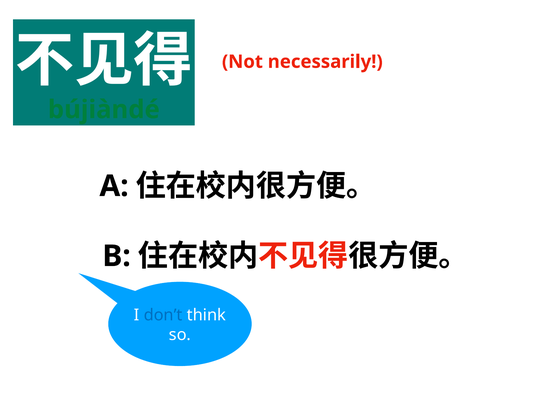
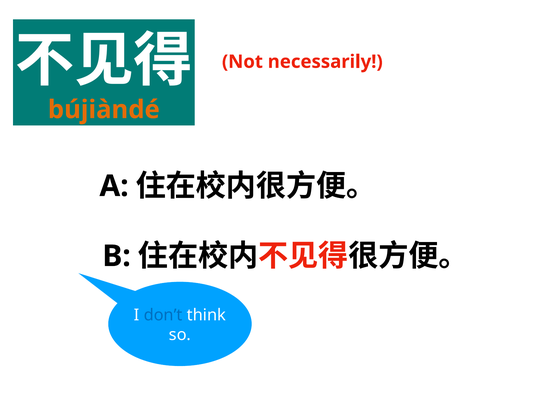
bújiàndé colour: green -> orange
